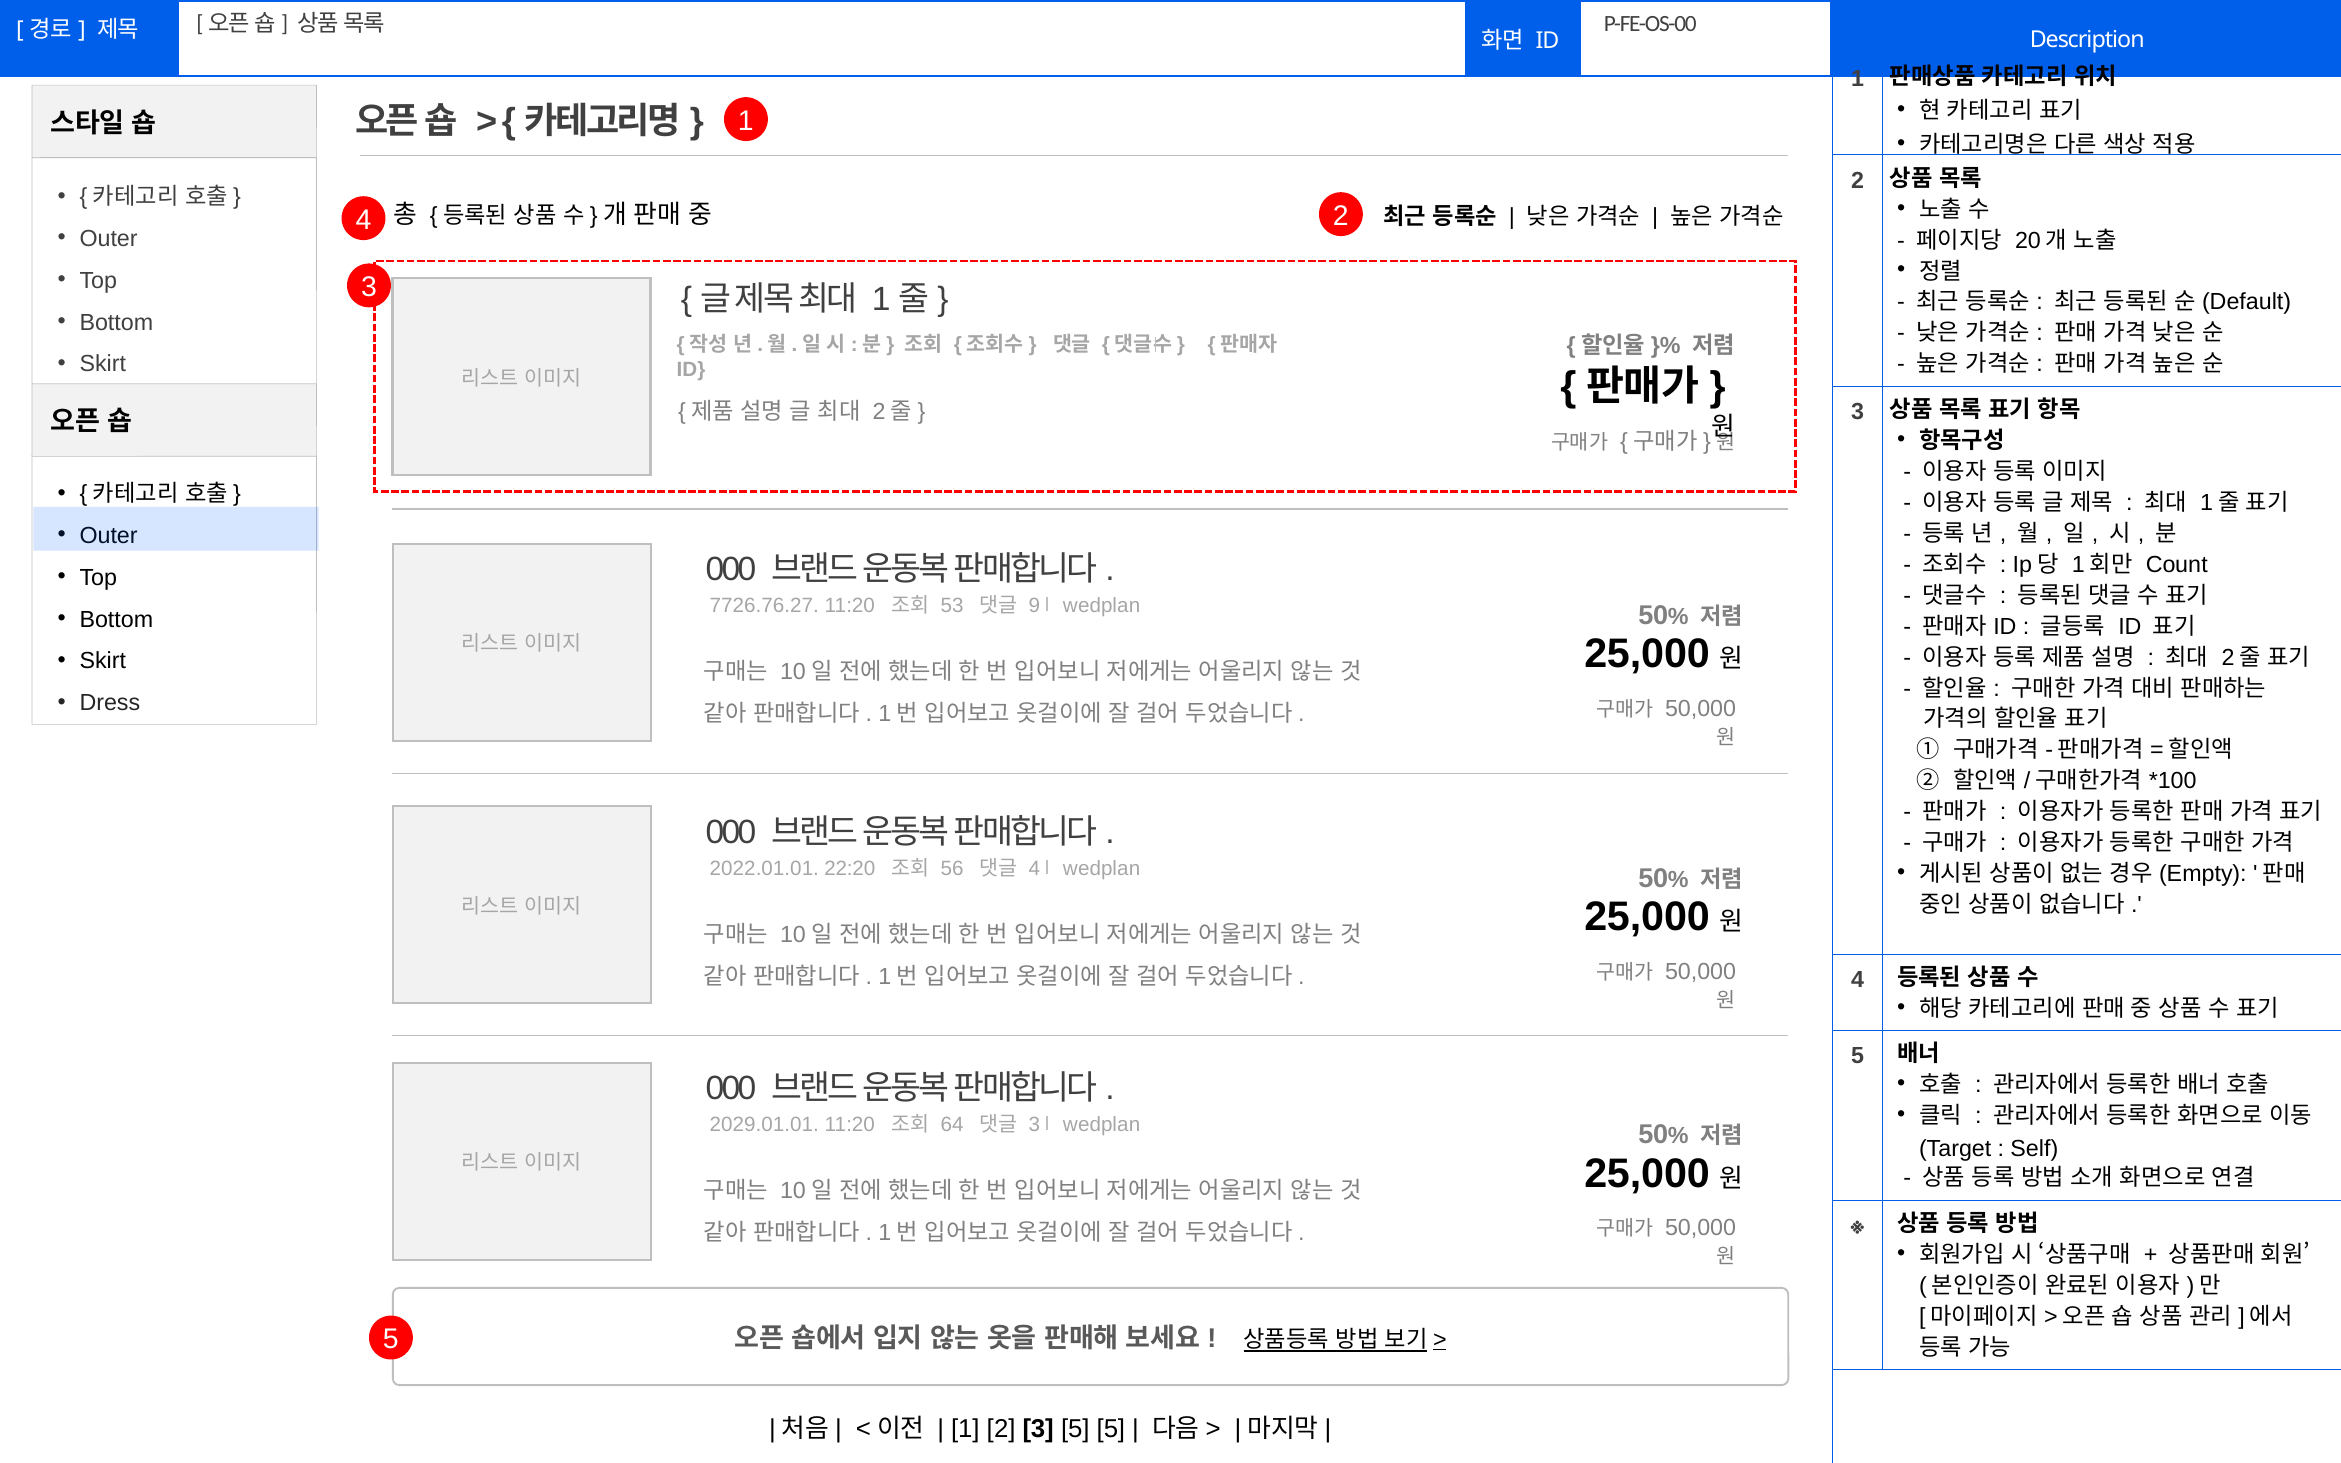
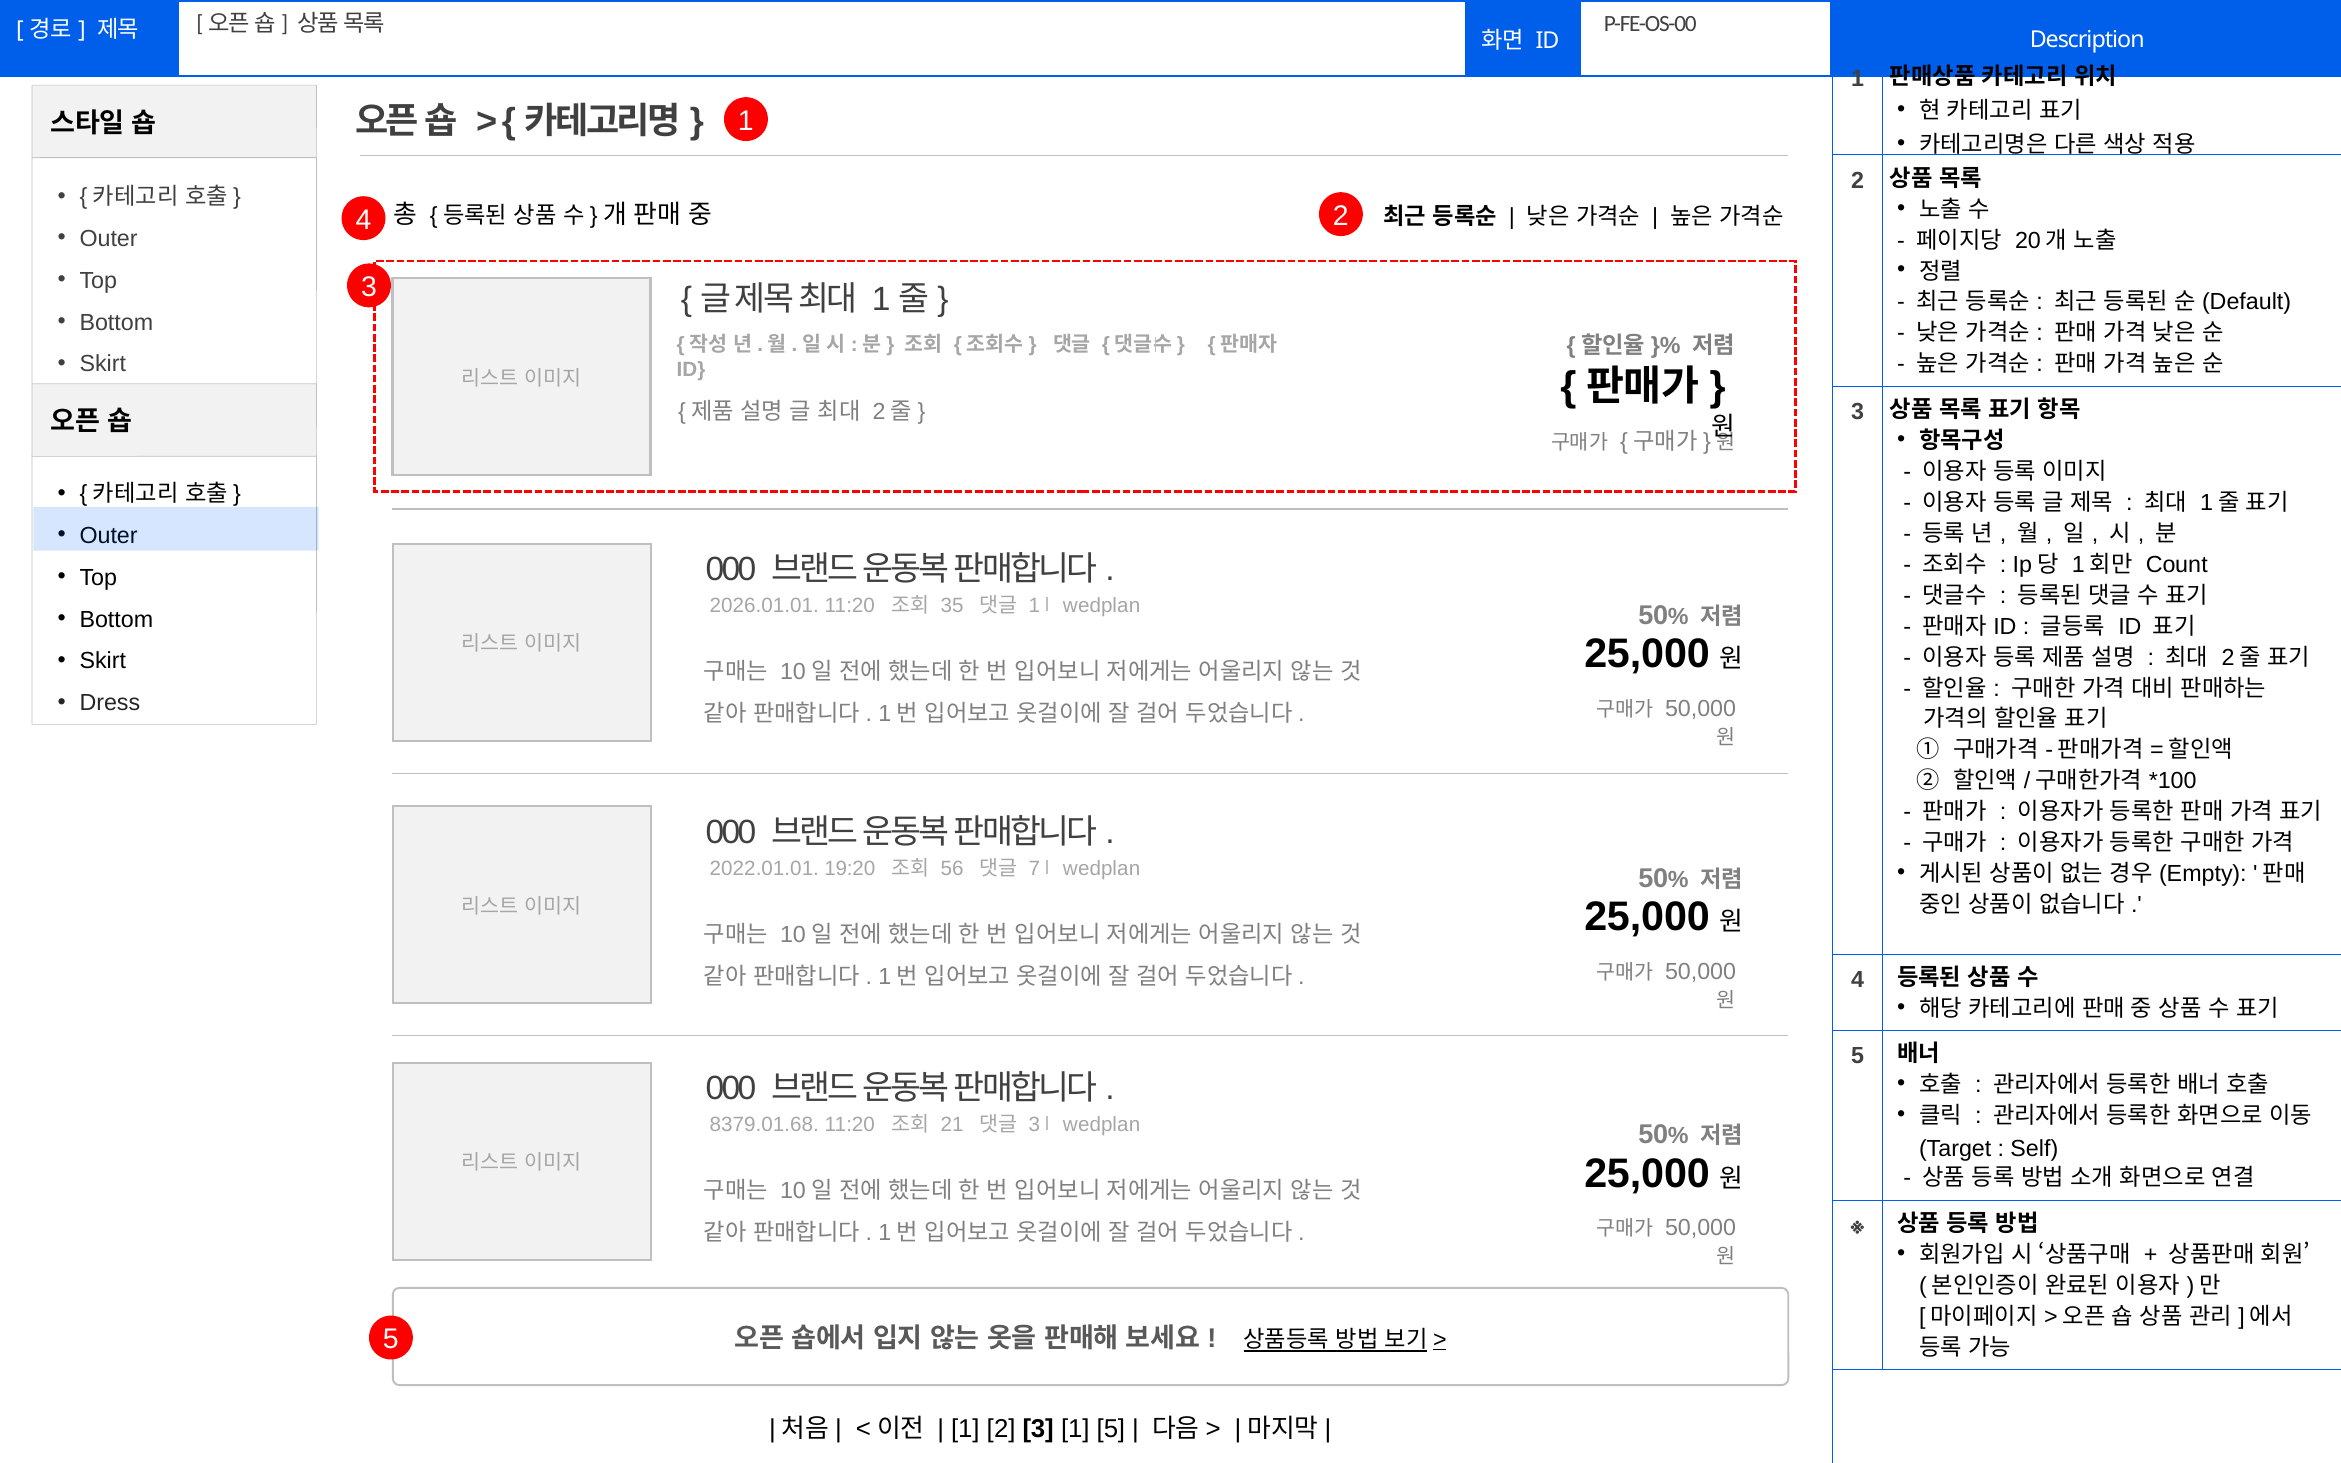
7726.76.27: 7726.76.27 -> 2026.01.01
53: 53 -> 35
9 at (1034, 606): 9 -> 1
22:20: 22:20 -> 19:20
4 at (1034, 868): 4 -> 7
2029.01.01: 2029.01.01 -> 8379.01.68
64: 64 -> 21
3 5: 5 -> 1
